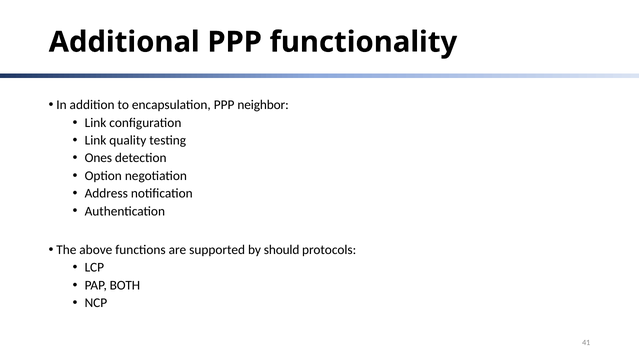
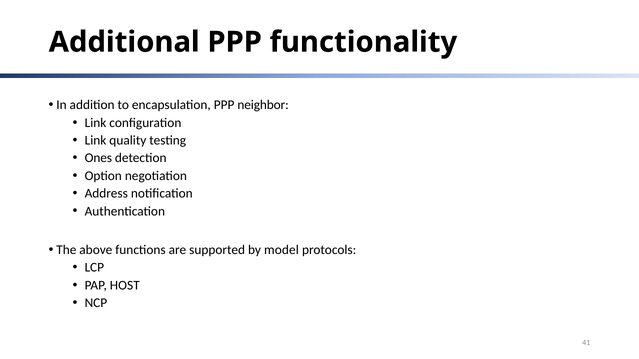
should: should -> model
BOTH: BOTH -> HOST
